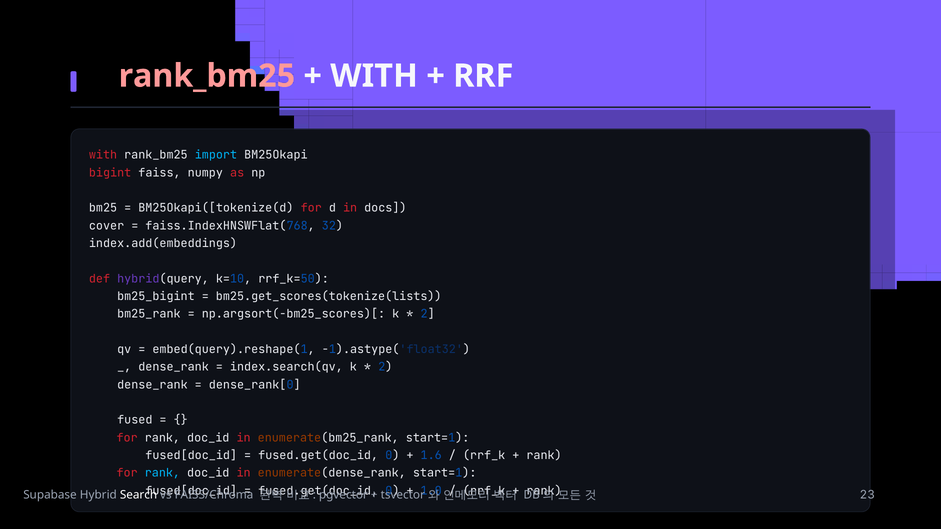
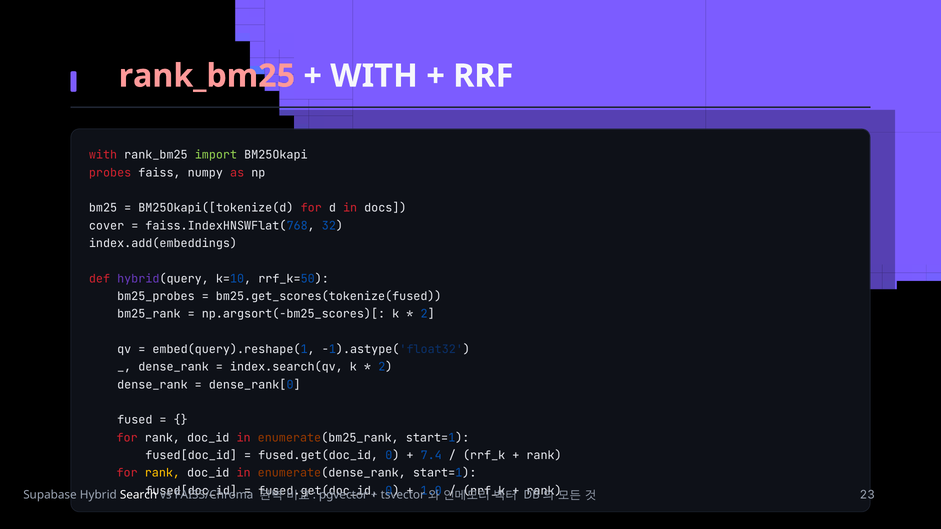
import colour: light blue -> light green
bigint: bigint -> probes
bm25_bigint: bm25_bigint -> bm25_probes
bm25.get_scores(tokenize(lists: bm25.get_scores(tokenize(lists -> bm25.get_scores(tokenize(fused
1.6: 1.6 -> 7.4
rank at (162, 473) colour: light blue -> yellow
